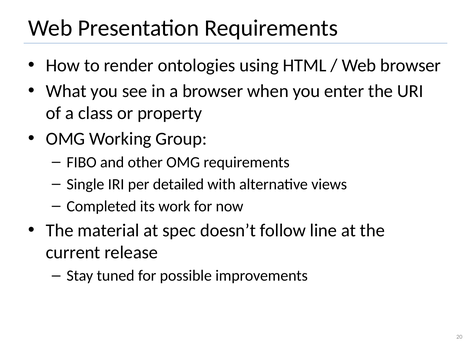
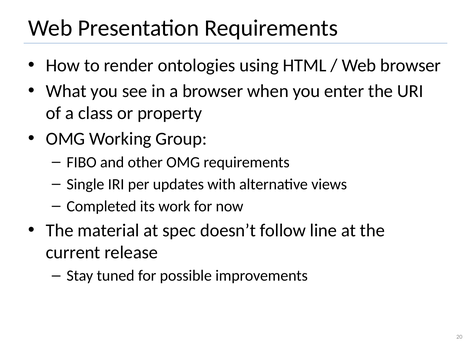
detailed: detailed -> updates
